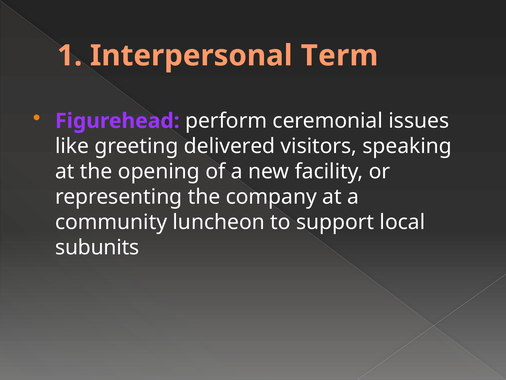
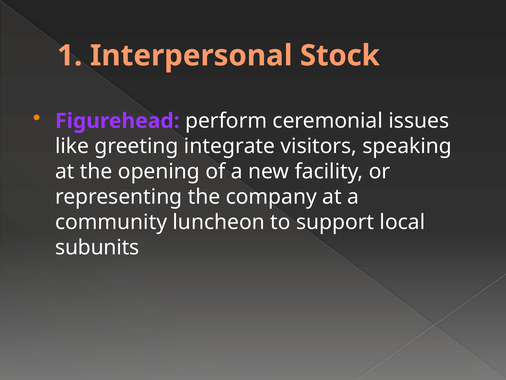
Term: Term -> Stock
delivered: delivered -> integrate
